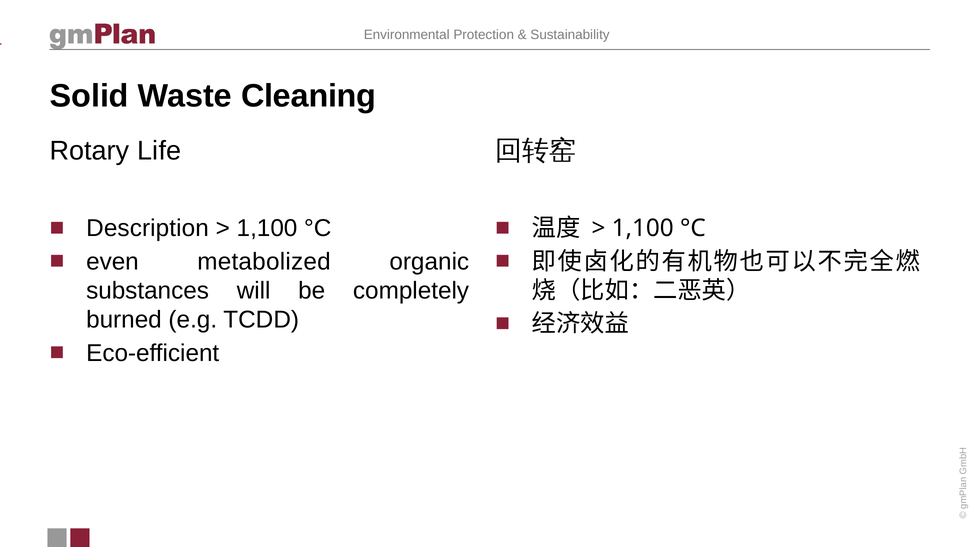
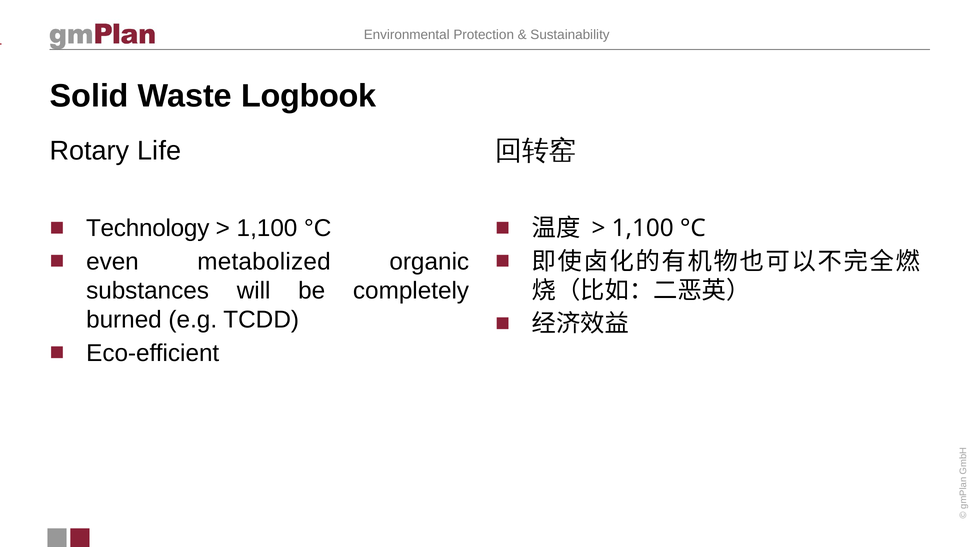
Cleaning: Cleaning -> Logbook
Description: Description -> Technology
